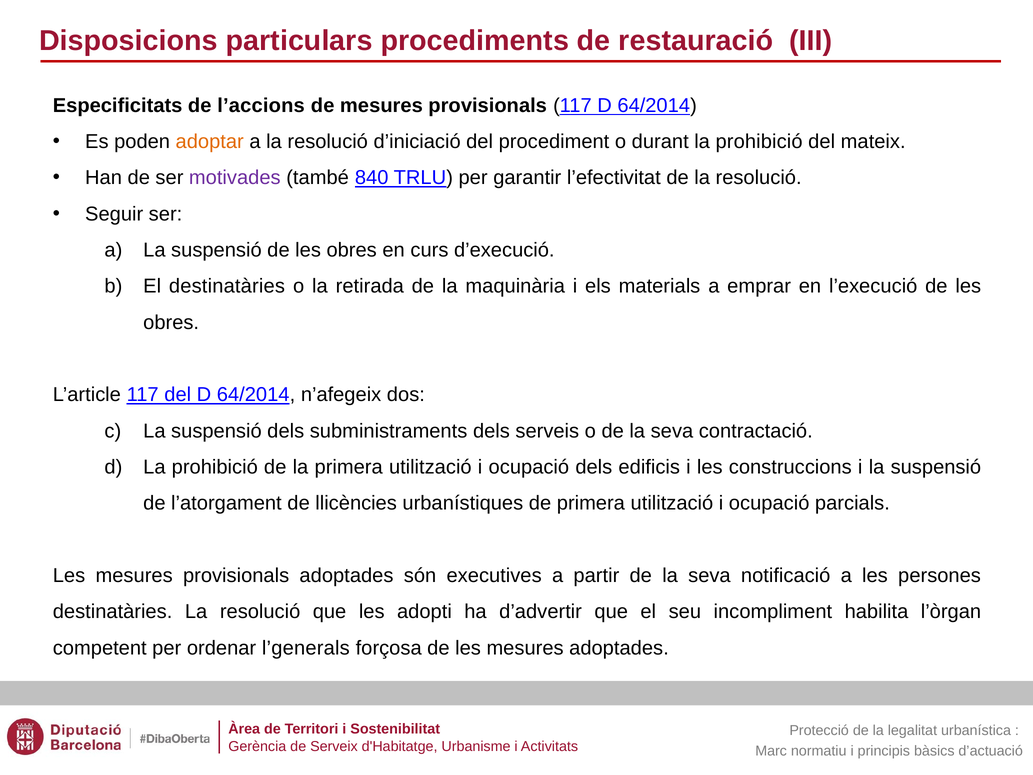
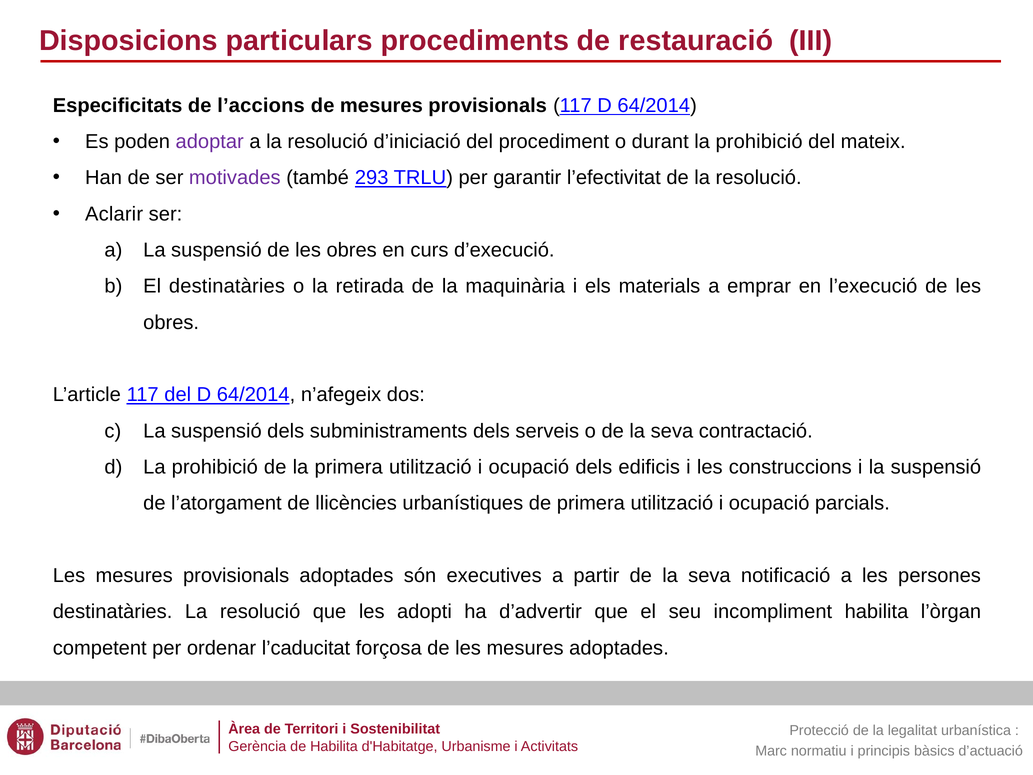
adoptar colour: orange -> purple
840: 840 -> 293
Seguir: Seguir -> Aclarir
l’generals: l’generals -> l’caducitat
de Serveix: Serveix -> Habilita
